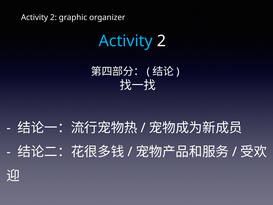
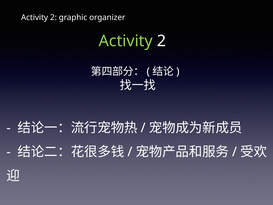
Activity at (126, 41) colour: light blue -> light green
